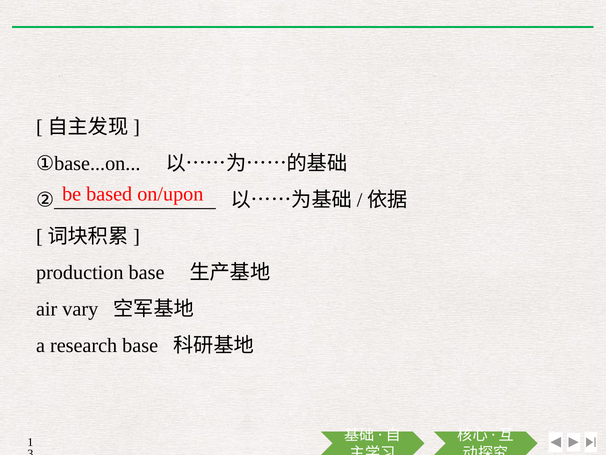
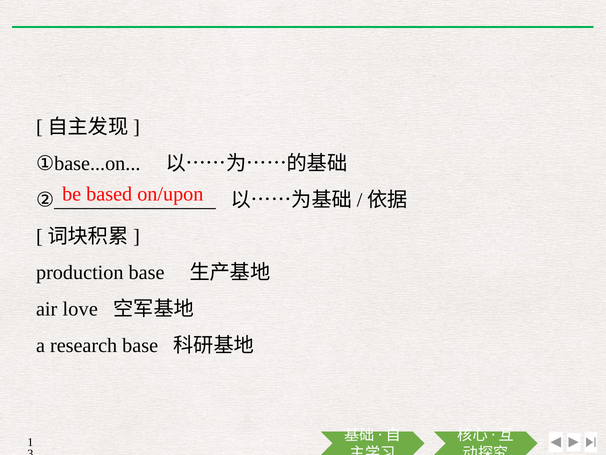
vary: vary -> love
